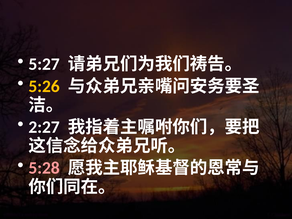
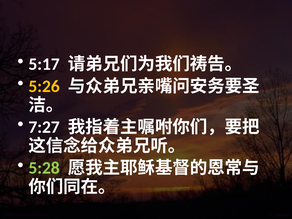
5:27: 5:27 -> 5:17
2:27: 2:27 -> 7:27
5:28 colour: pink -> light green
